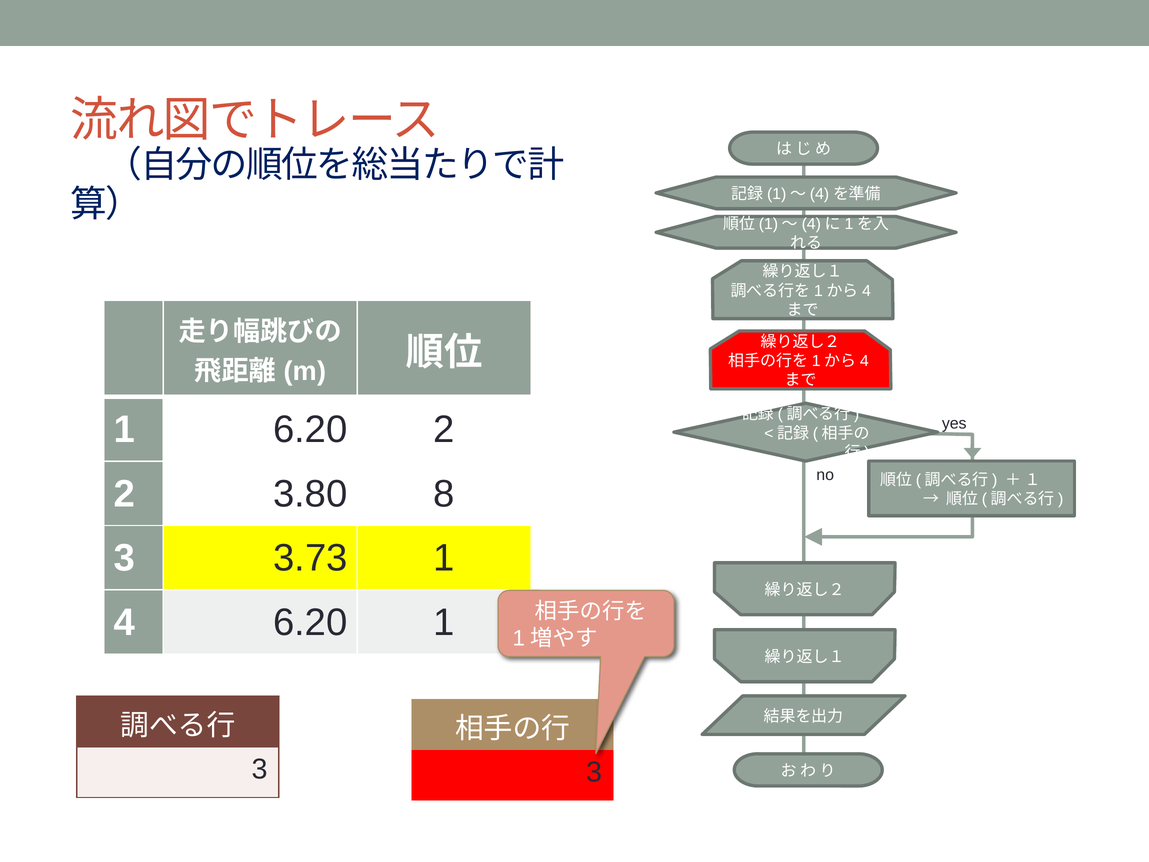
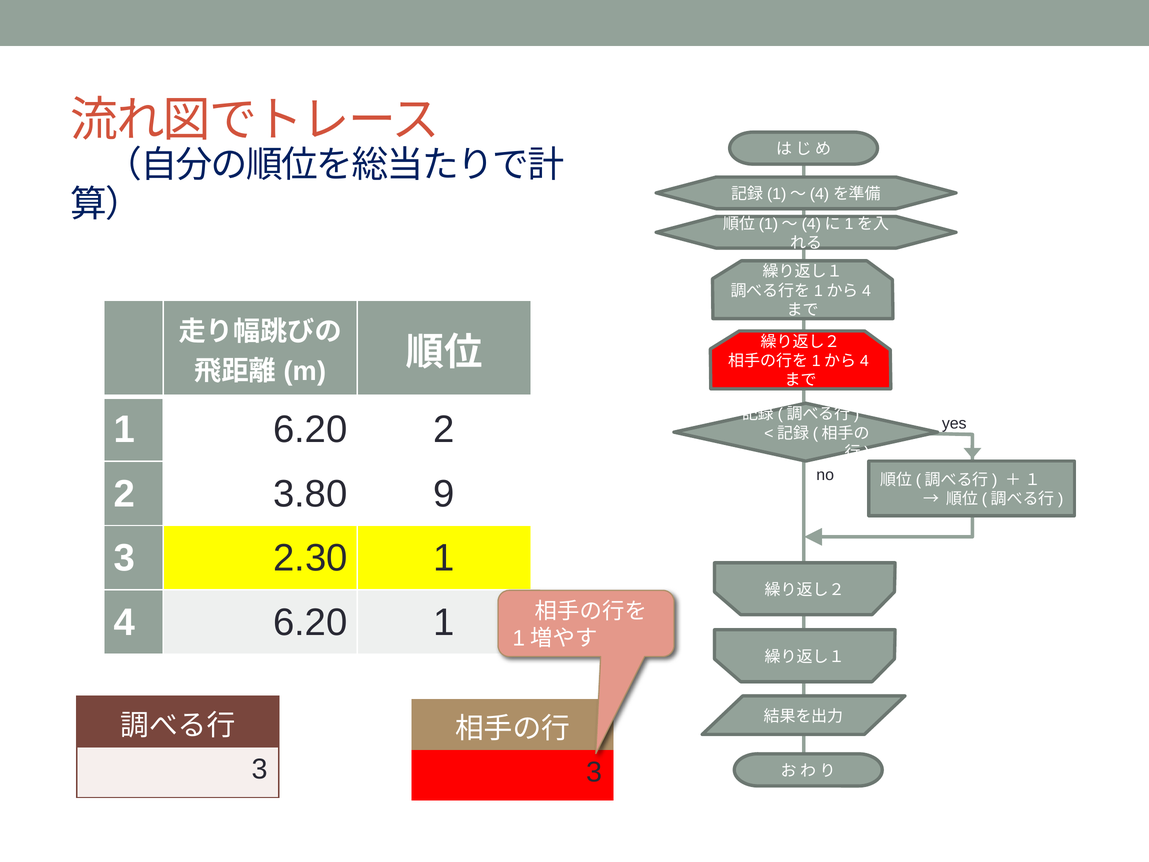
8: 8 -> 9
3.73: 3.73 -> 2.30
